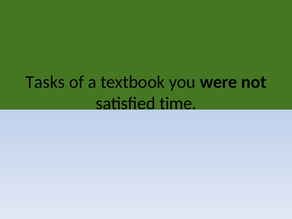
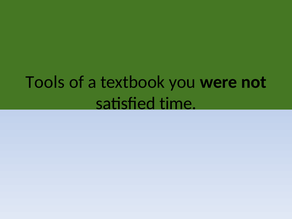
Tasks: Tasks -> Tools
